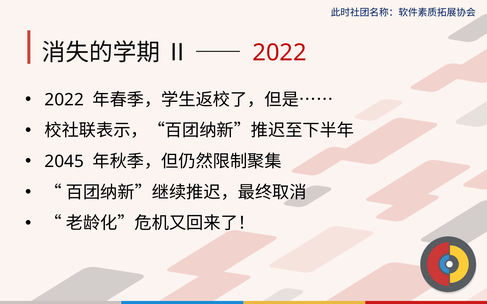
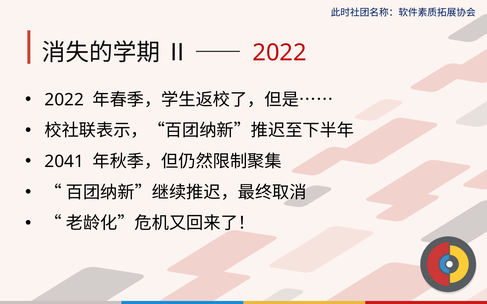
2045: 2045 -> 2041
